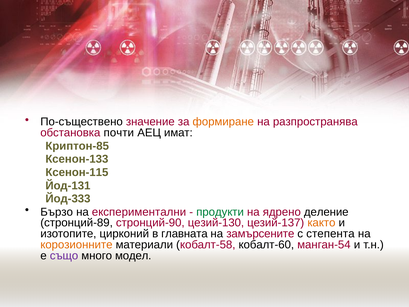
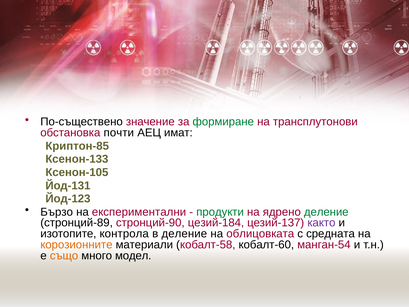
формиране colour: orange -> green
разпространява: разпространява -> трансплутонови
Ксенон-115: Ксенон-115 -> Ксенон-105
Йод-333: Йод-333 -> Йод-123
деление at (326, 212) colour: black -> green
цезий-130: цезий-130 -> цезий-184
както colour: orange -> purple
цирконий: цирконий -> контрола
в главната: главната -> деление
замърсените: замърсените -> облицовката
степента: степента -> средната
също colour: purple -> orange
